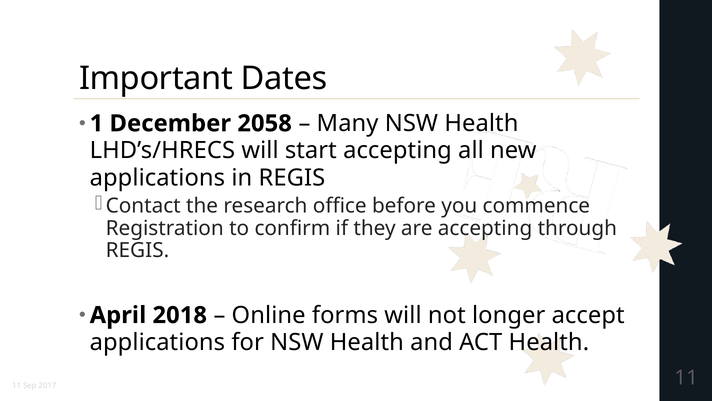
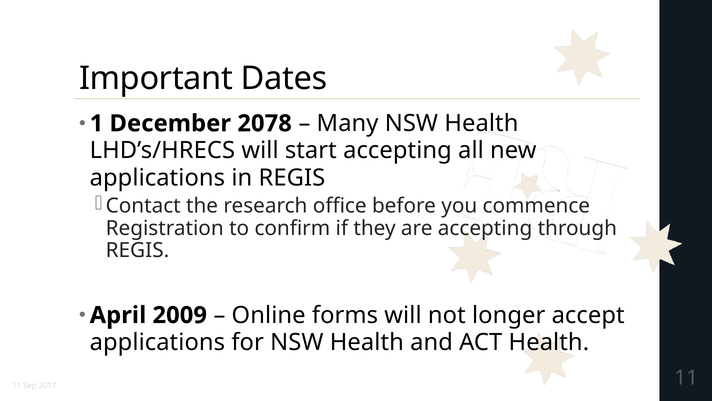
2058: 2058 -> 2078
2018: 2018 -> 2009
